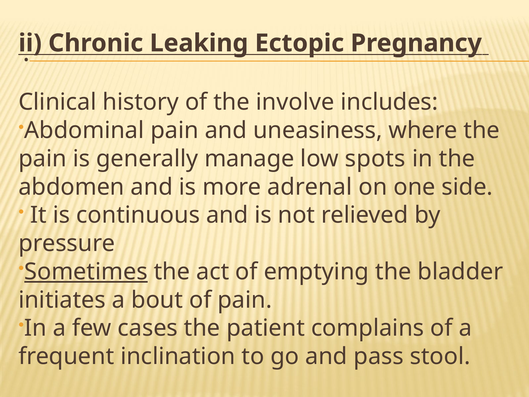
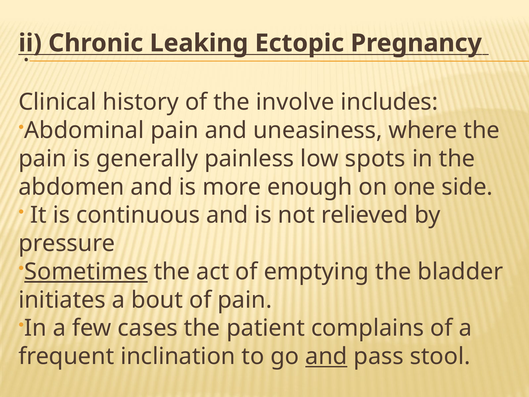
manage: manage -> painless
adrenal: adrenal -> enough
and at (326, 356) underline: none -> present
